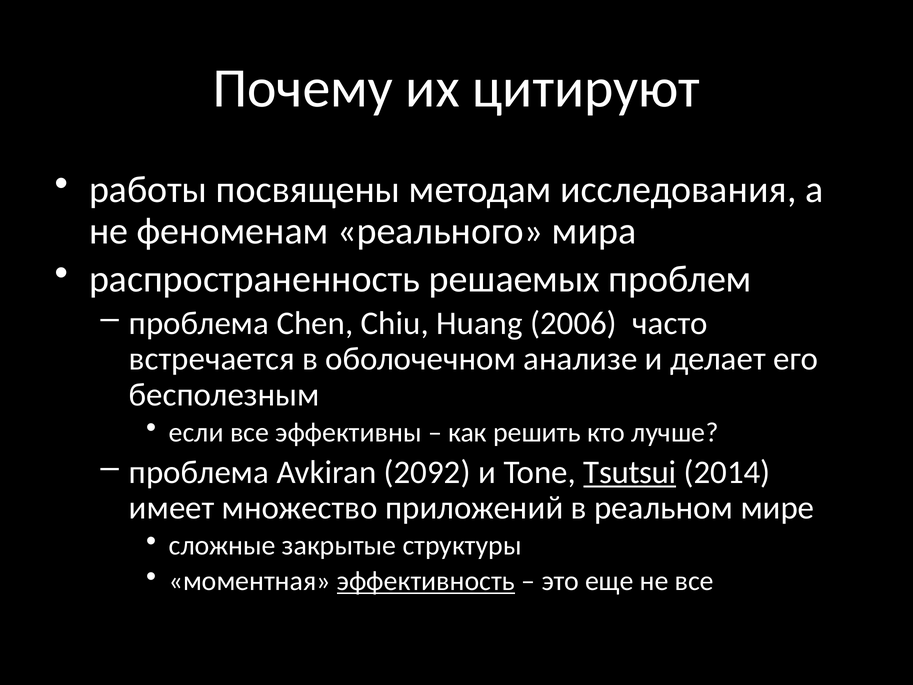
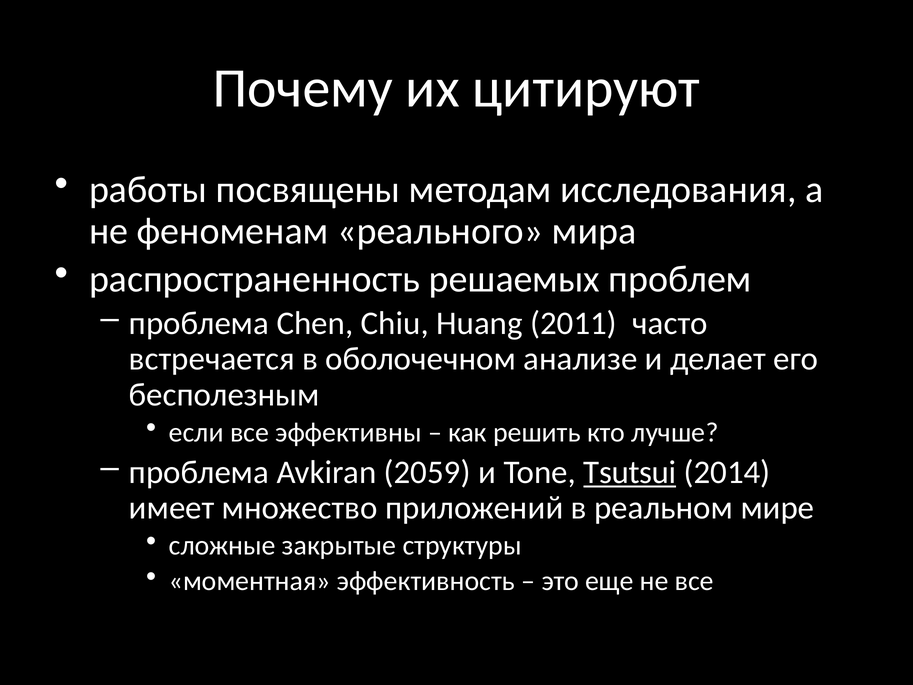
2006: 2006 -> 2011
2092: 2092 -> 2059
эффективность underline: present -> none
